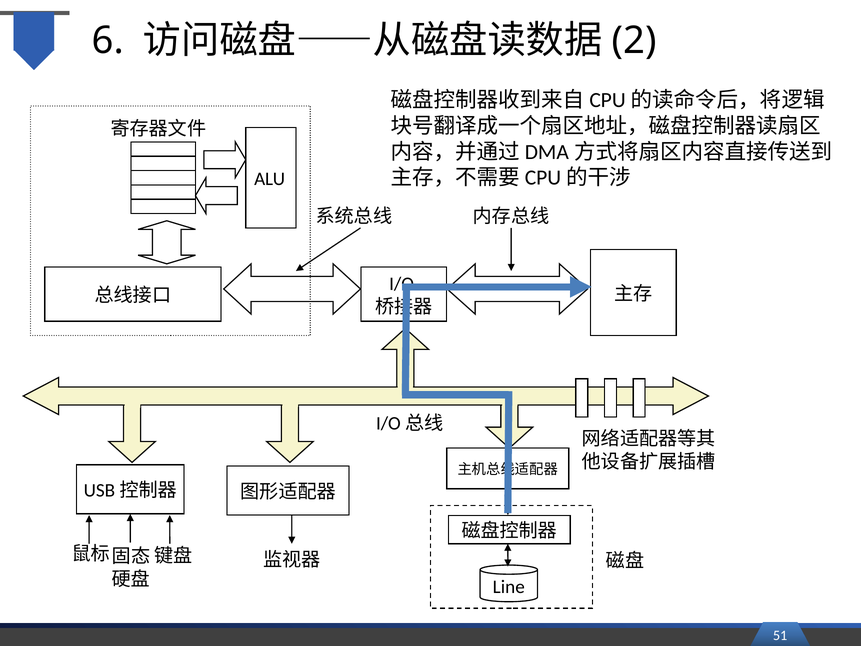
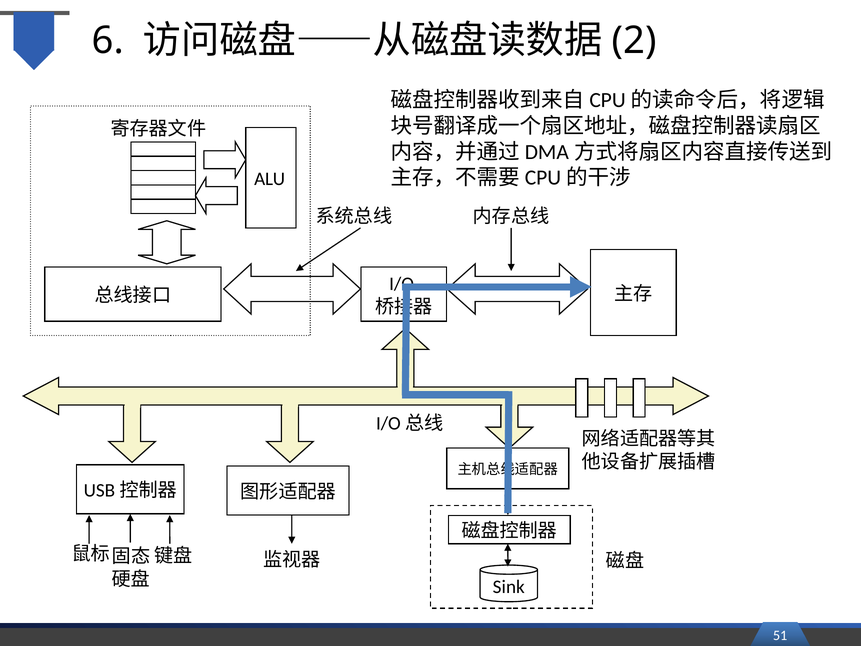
Line: Line -> Sink
